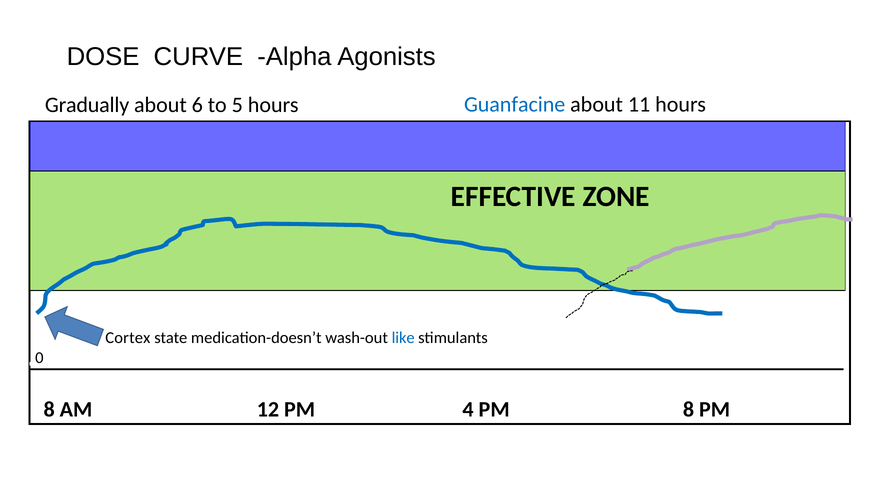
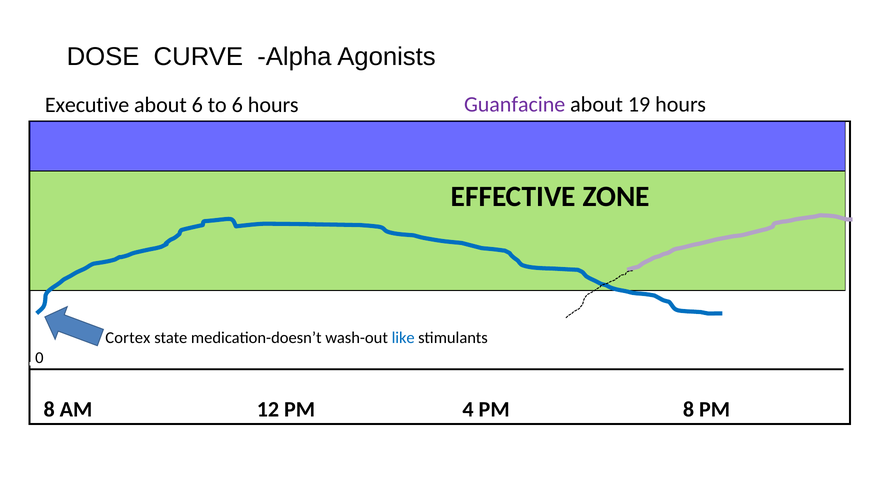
Gradually: Gradually -> Executive
to 5: 5 -> 6
Guanfacine colour: blue -> purple
11: 11 -> 19
